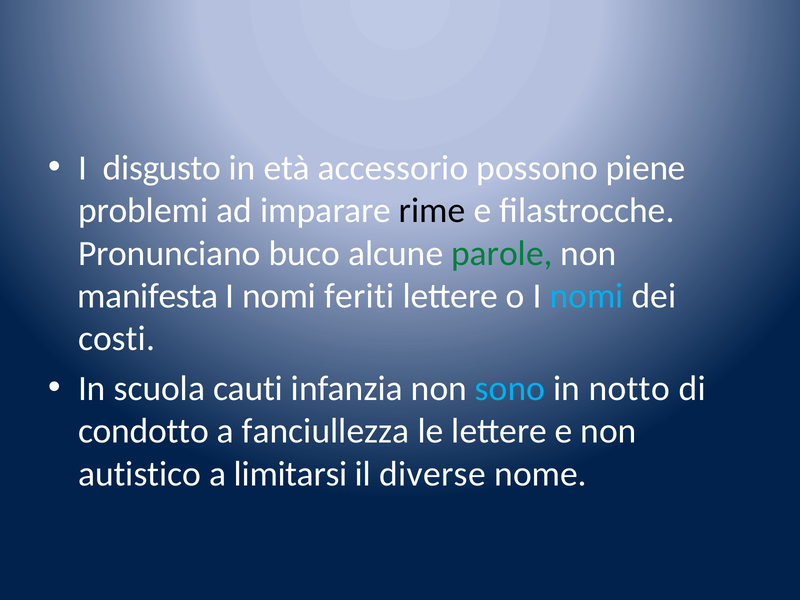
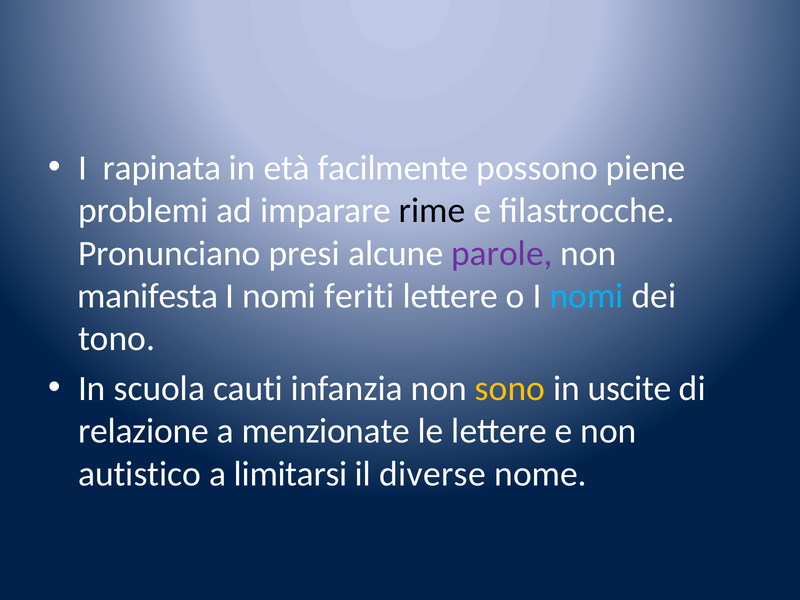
disgusto: disgusto -> rapinata
accessorio: accessorio -> facilmente
buco: buco -> presi
parole colour: green -> purple
costi: costi -> tono
sono colour: light blue -> yellow
notto: notto -> uscite
condotto: condotto -> relazione
fanciullezza: fanciullezza -> menzionate
